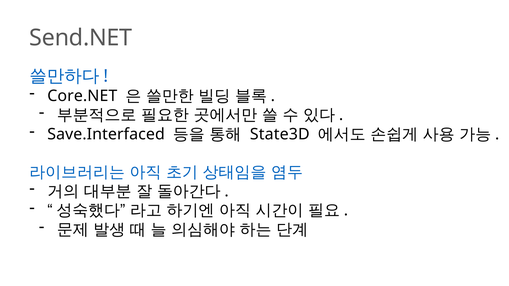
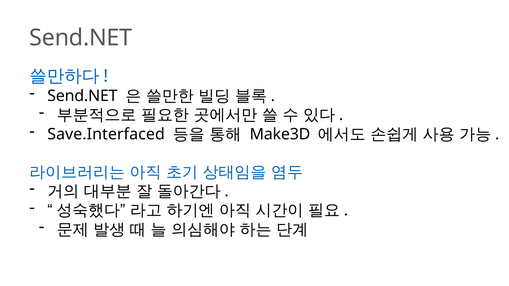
Core.NET at (82, 96): Core.NET -> Send.NET
State3D: State3D -> Make3D
